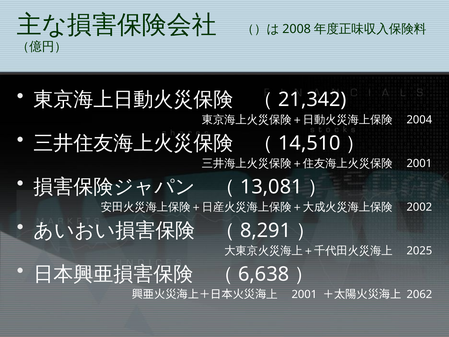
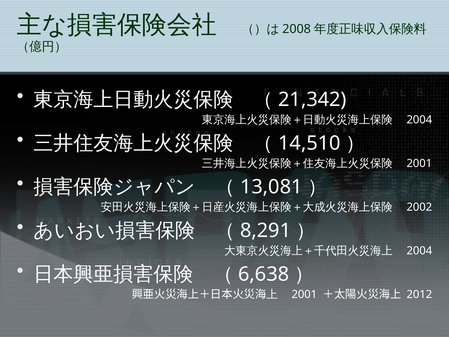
2025 at (419, 251): 2025 -> 2004
2062: 2062 -> 2012
